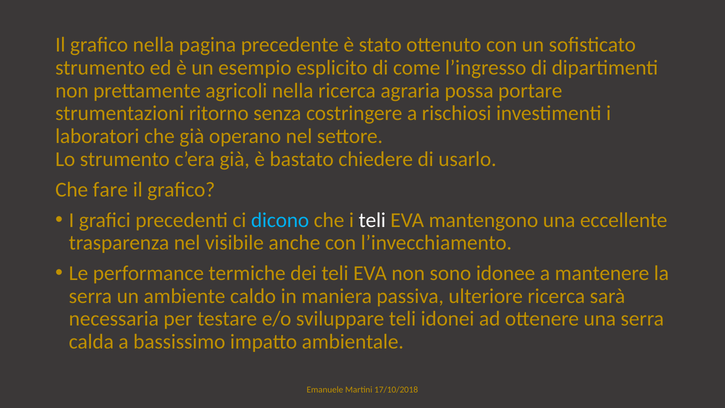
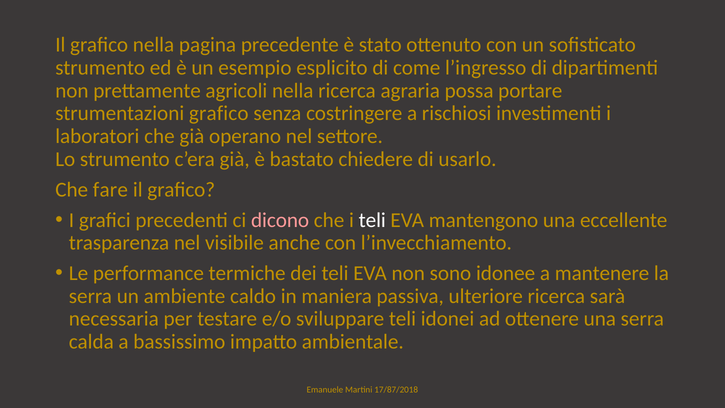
strumentazioni ritorno: ritorno -> grafico
dicono colour: light blue -> pink
17/10/2018: 17/10/2018 -> 17/87/2018
